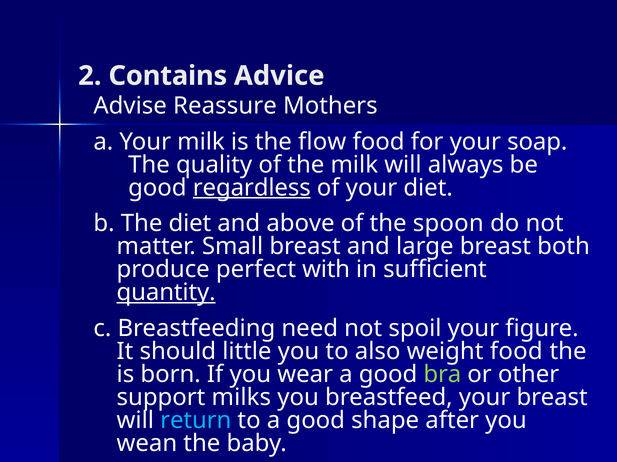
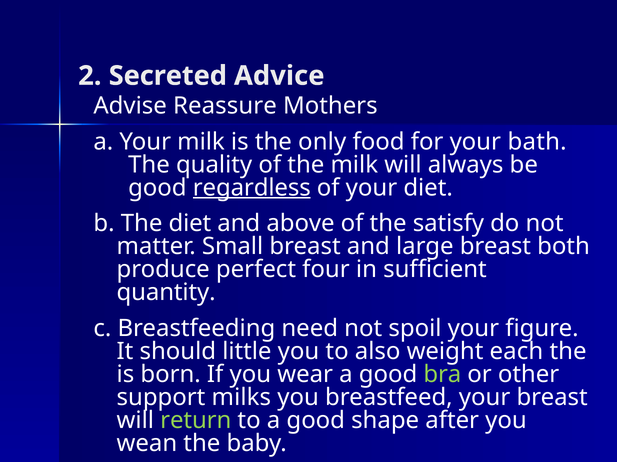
Contains: Contains -> Secreted
flow: flow -> only
soap: soap -> bath
spoon: spoon -> satisfy
with: with -> four
quantity underline: present -> none
weight food: food -> each
return colour: light blue -> light green
